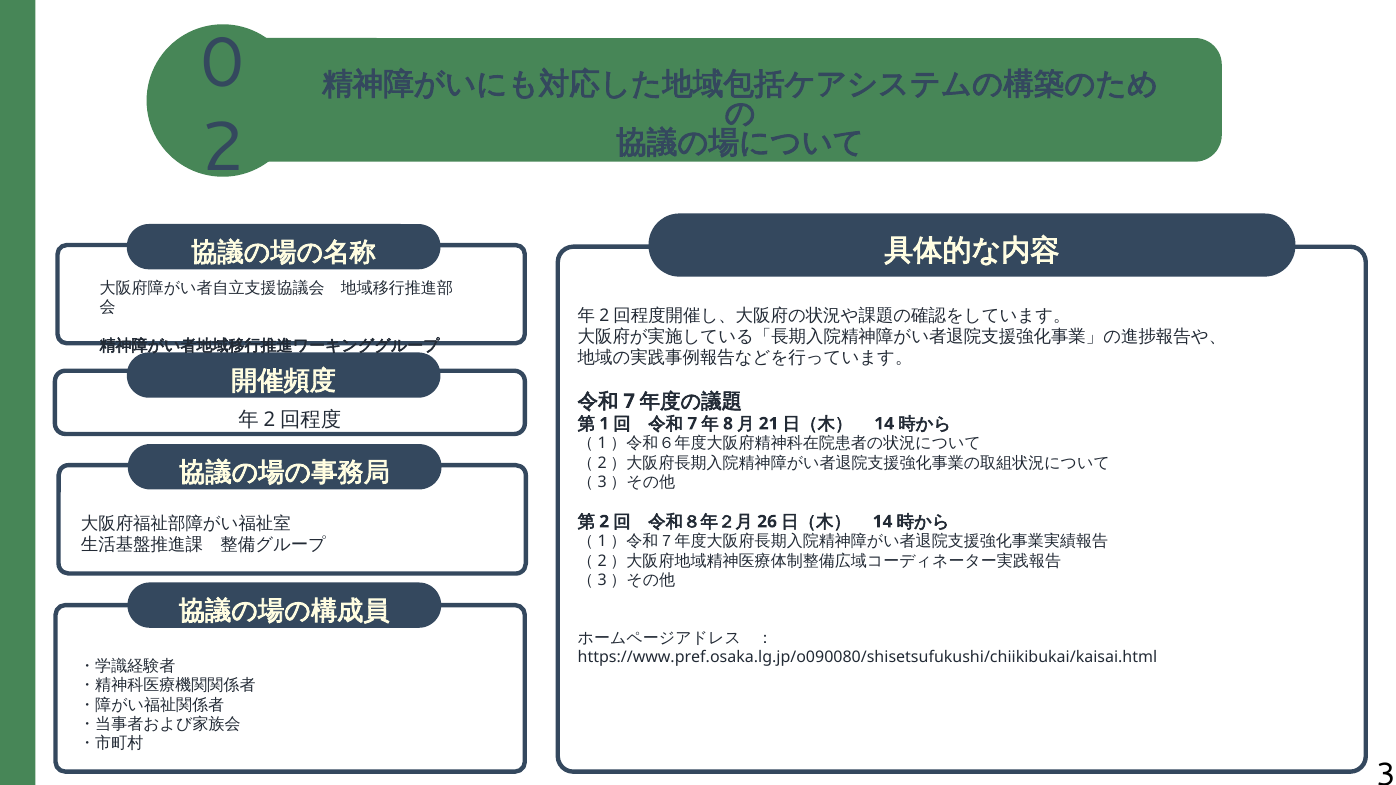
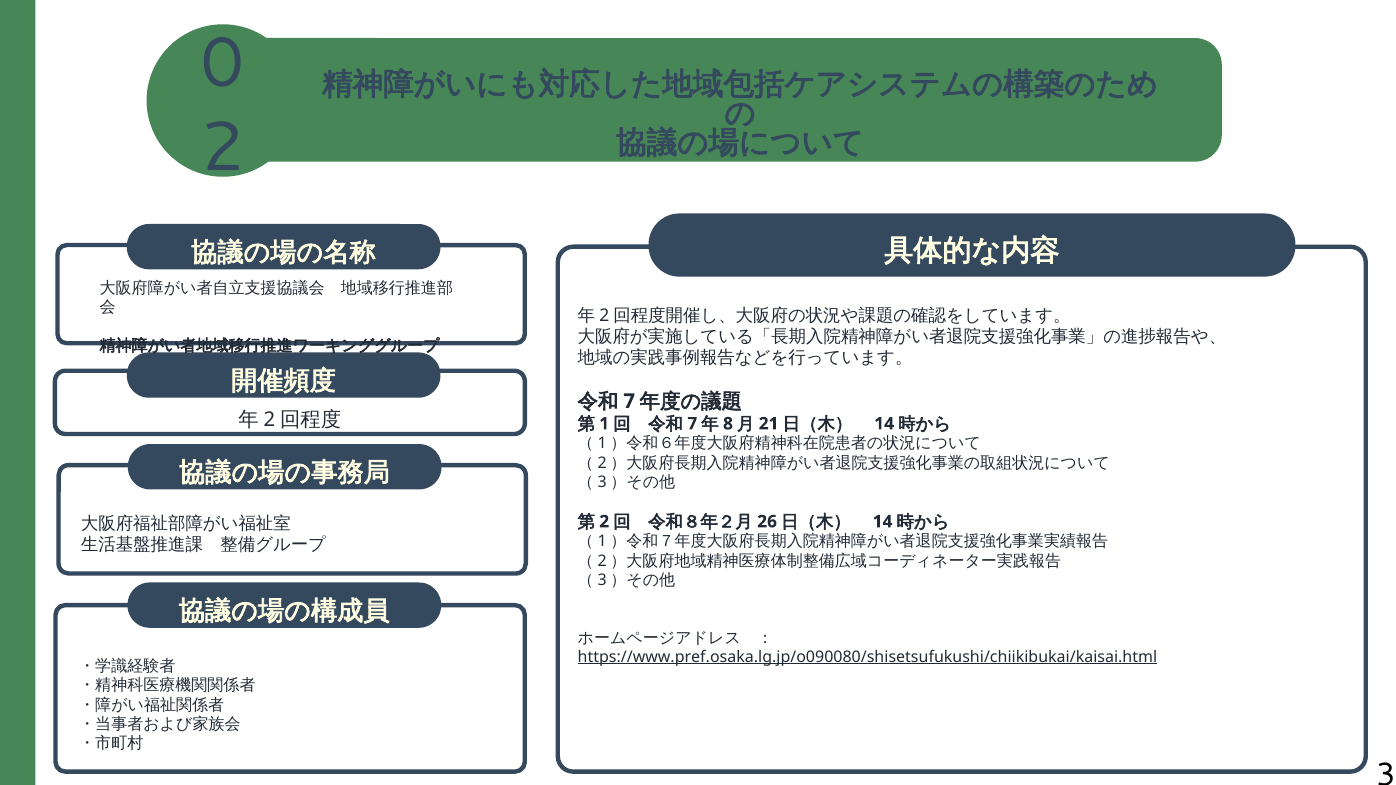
https://www.pref.osaka.lg.jp/o090080/shisetsufukushi/chiikibukai/kaisai.html underline: none -> present
